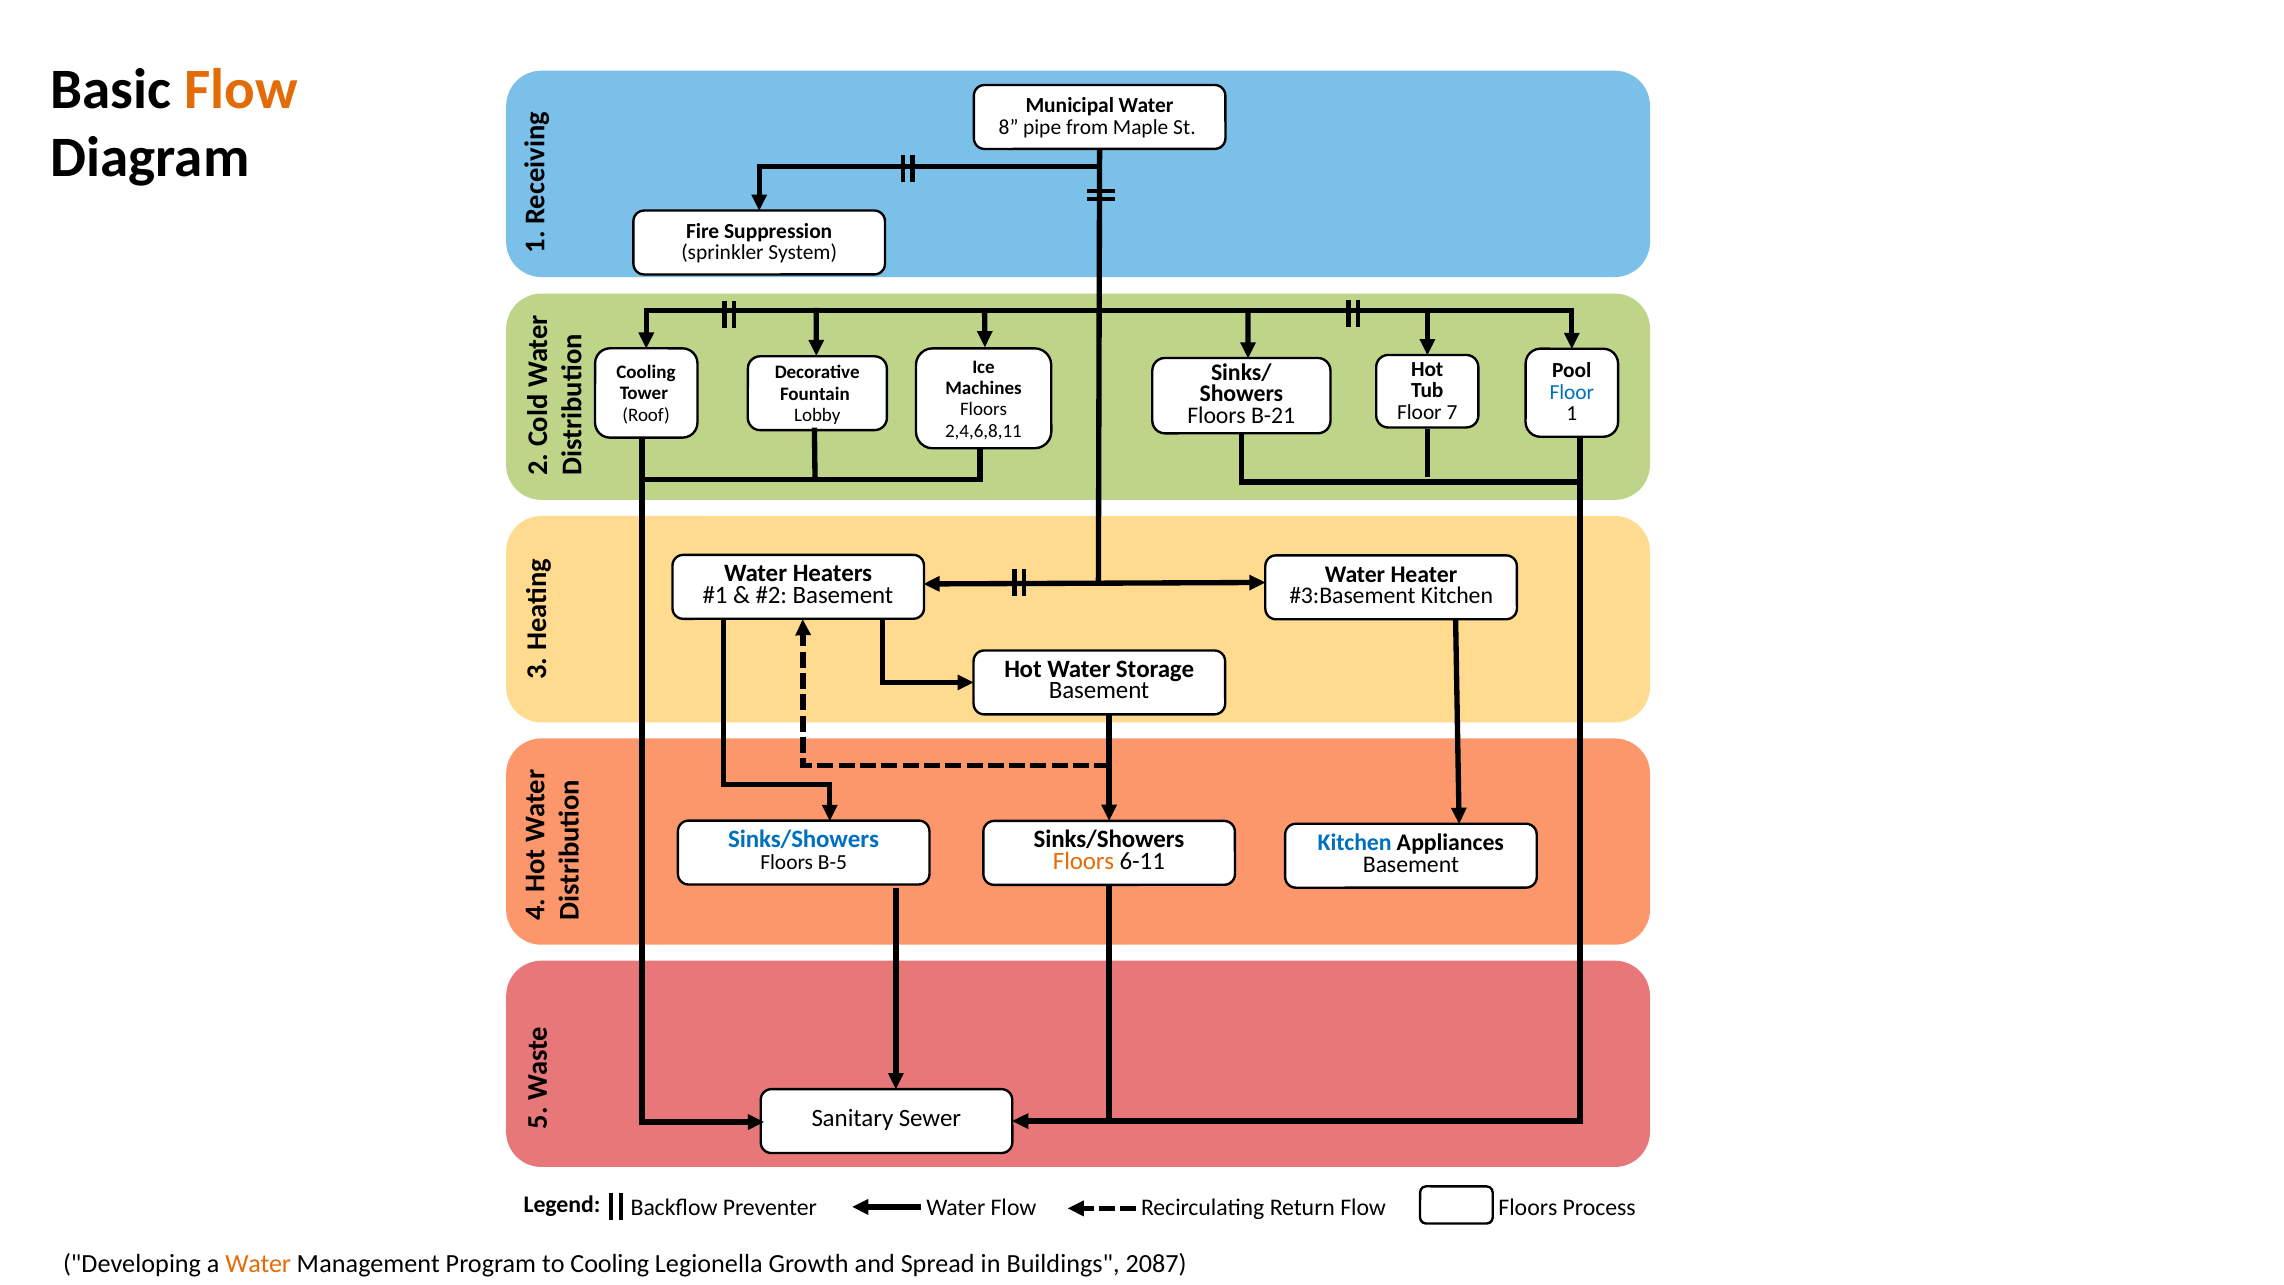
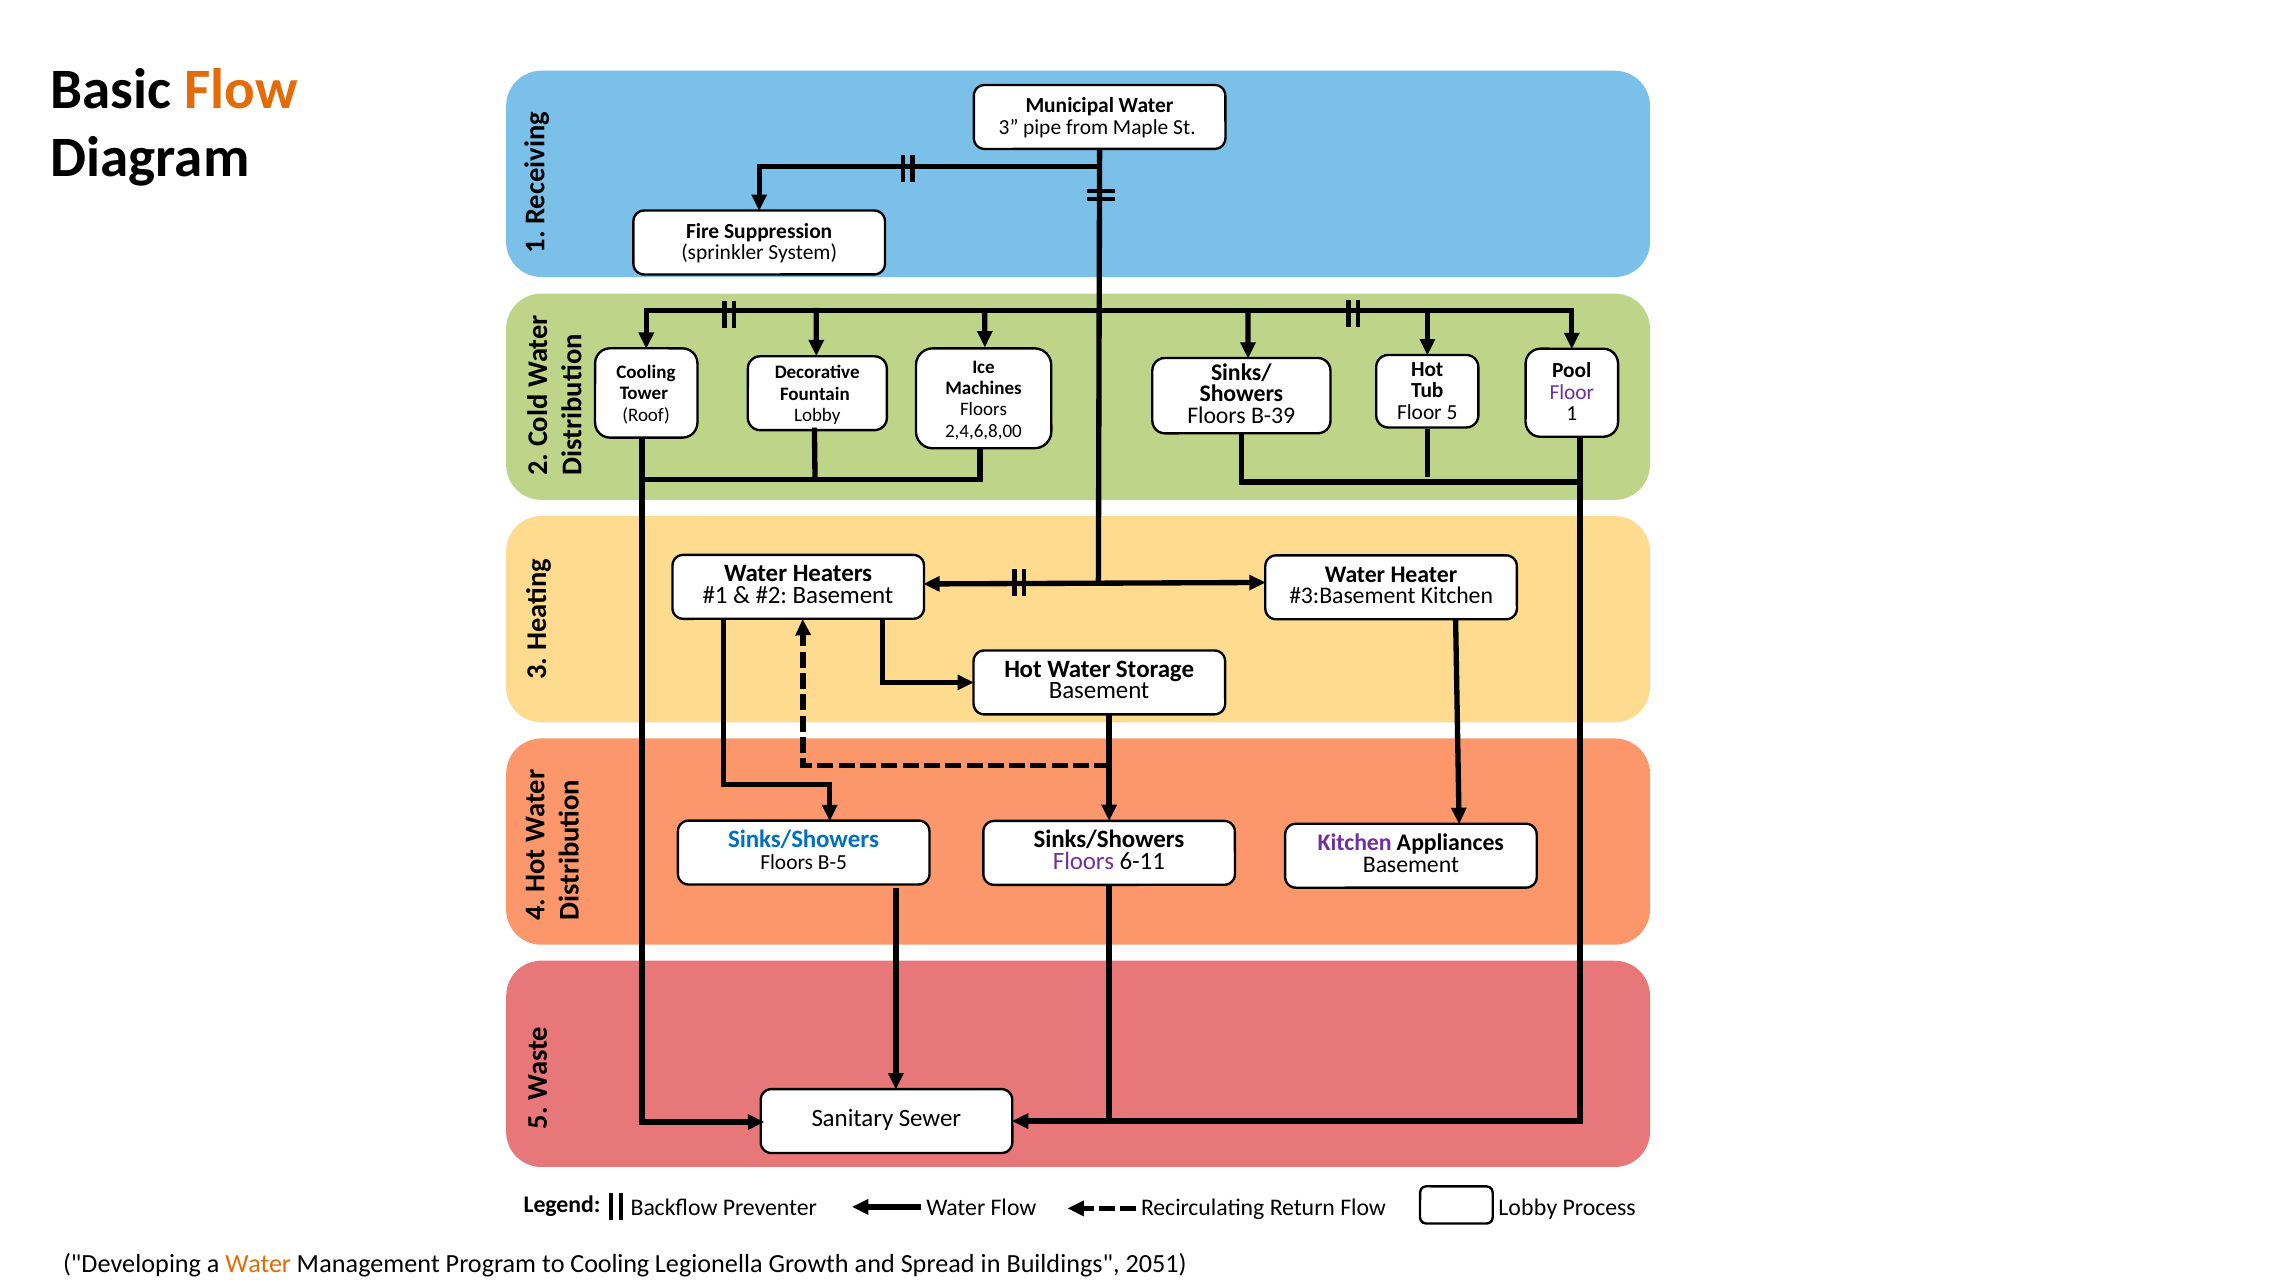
8 at (1009, 127): 8 -> 3
Floor at (1572, 392) colour: blue -> purple
Floor 7: 7 -> 5
B-21: B-21 -> B-39
2,4,6,8,11: 2,4,6,8,11 -> 2,4,6,8,00
Kitchen at (1355, 843) colour: blue -> purple
Floors at (1084, 861) colour: orange -> purple
Legend Floors: Floors -> Lobby
2087: 2087 -> 2051
